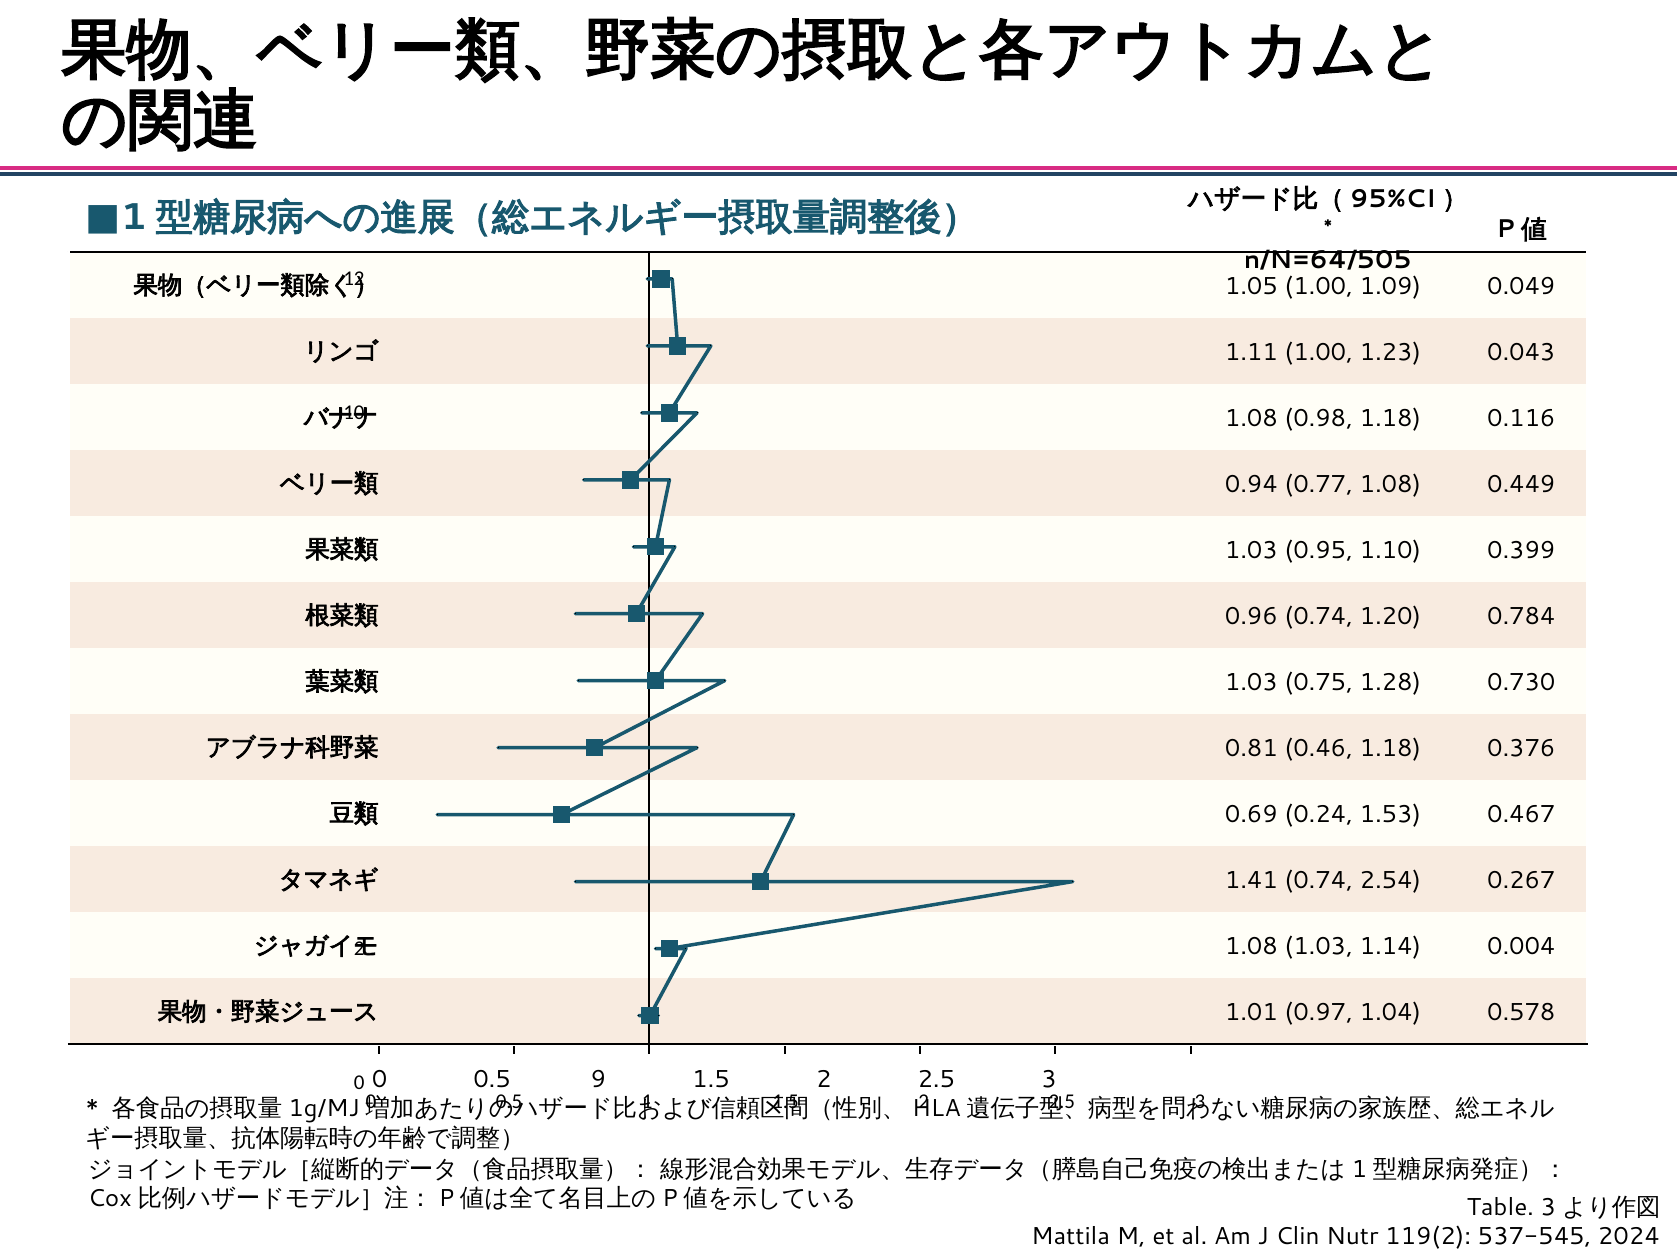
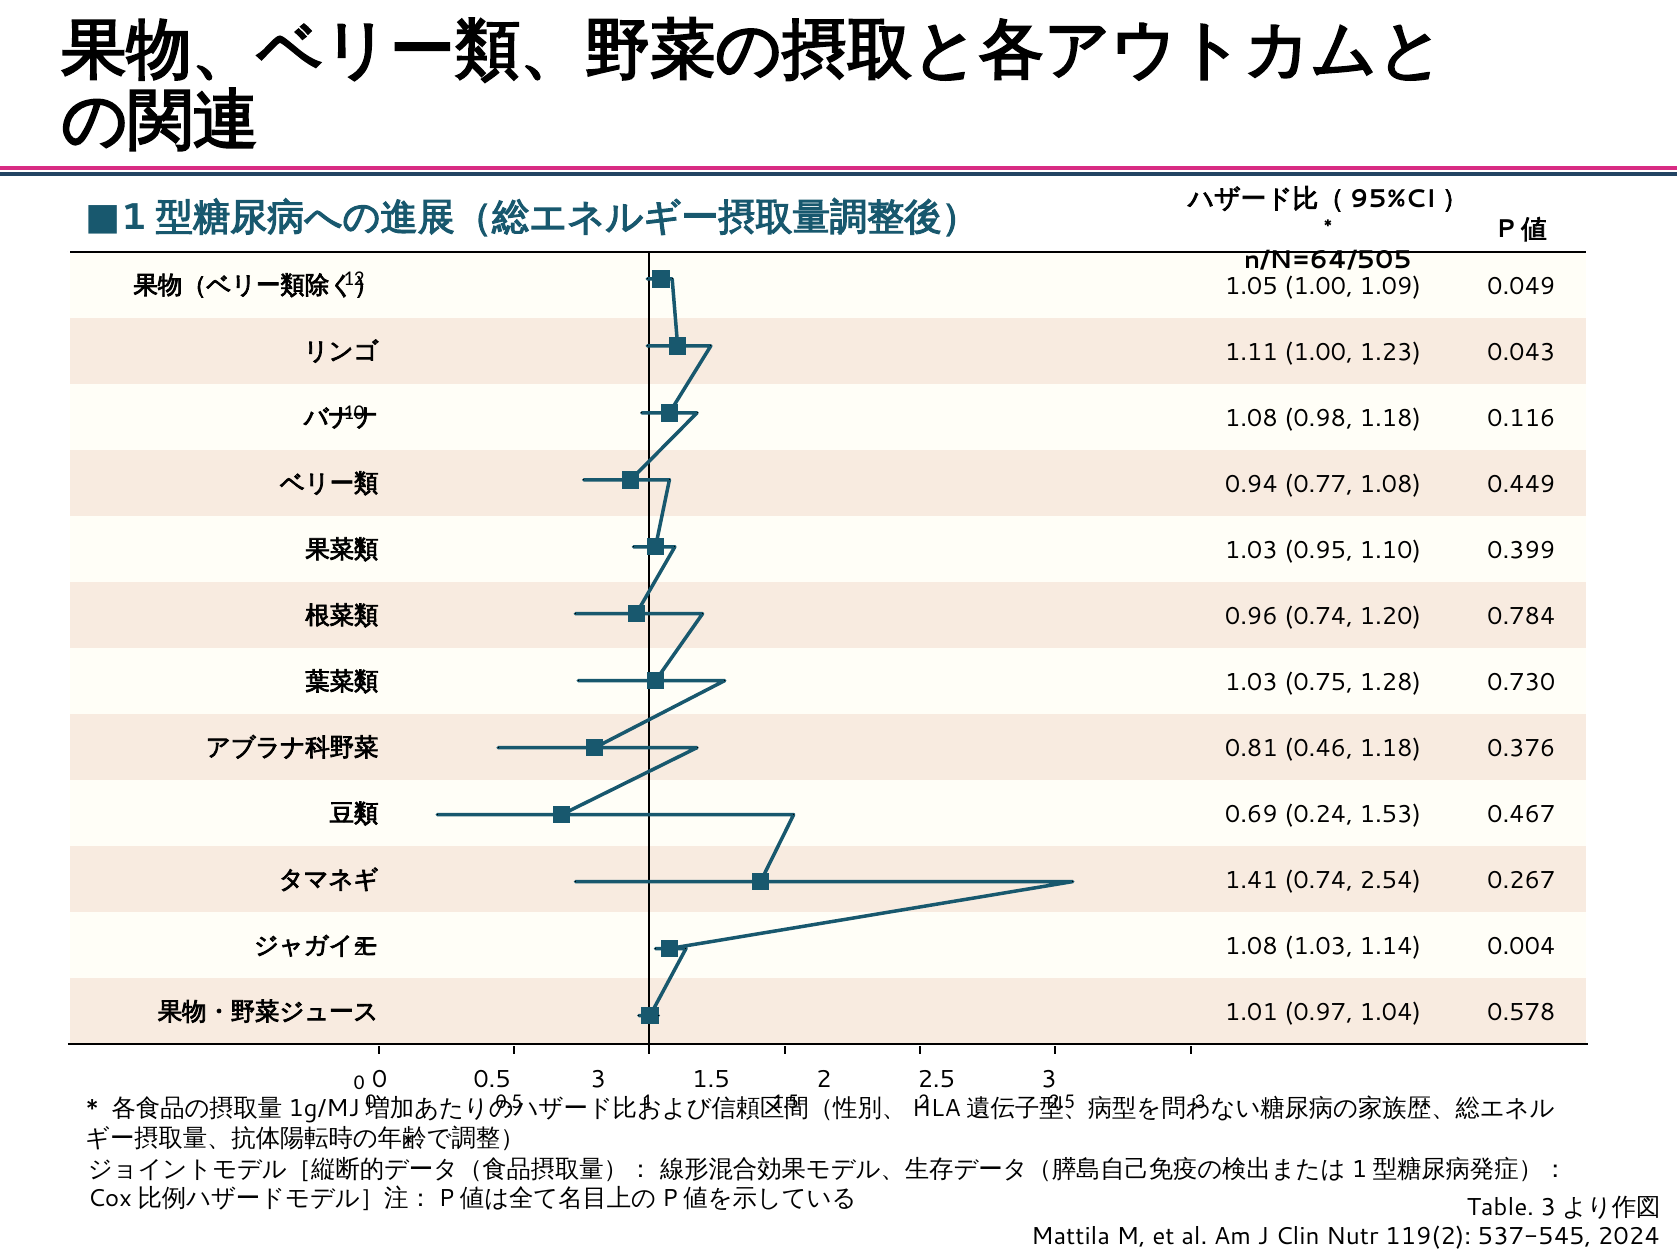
0.5 9: 9 -> 3
